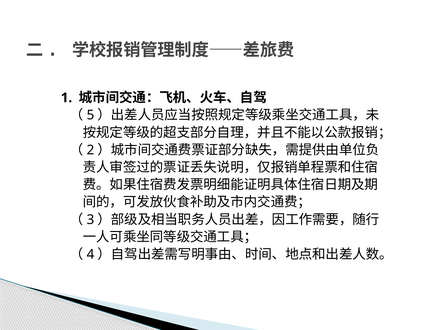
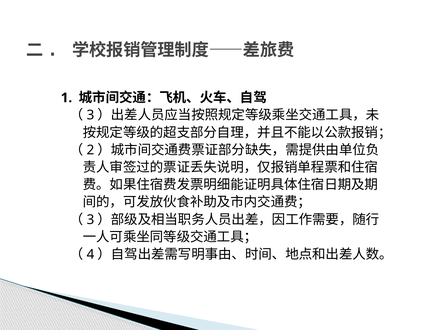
5 at (90, 115): 5 -> 3
